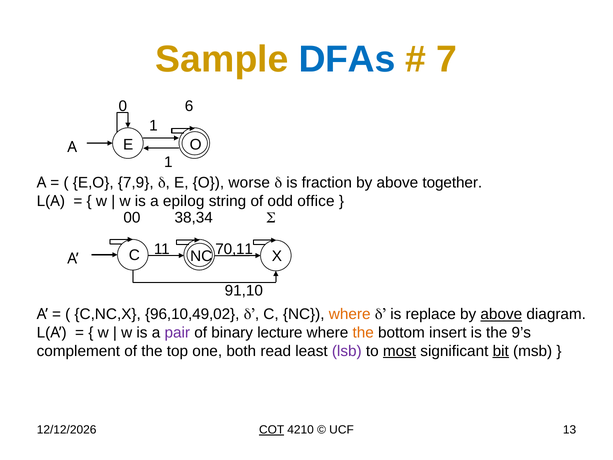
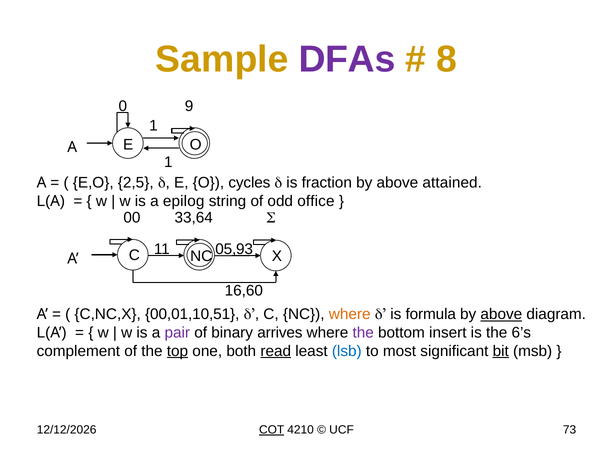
DFAs colour: blue -> purple
7: 7 -> 8
6: 6 -> 9
7,9: 7,9 -> 2,5
worse: worse -> cycles
together: together -> attained
38,34: 38,34 -> 33,64
70,11: 70,11 -> 05,93
91,10: 91,10 -> 16,60
96,10,49,02: 96,10,49,02 -> 00,01,10,51
replace: replace -> formula
lecture: lecture -> arrives
the at (363, 332) colour: orange -> purple
9’s: 9’s -> 6’s
top underline: none -> present
read underline: none -> present
lsb colour: purple -> blue
most underline: present -> none
13: 13 -> 73
